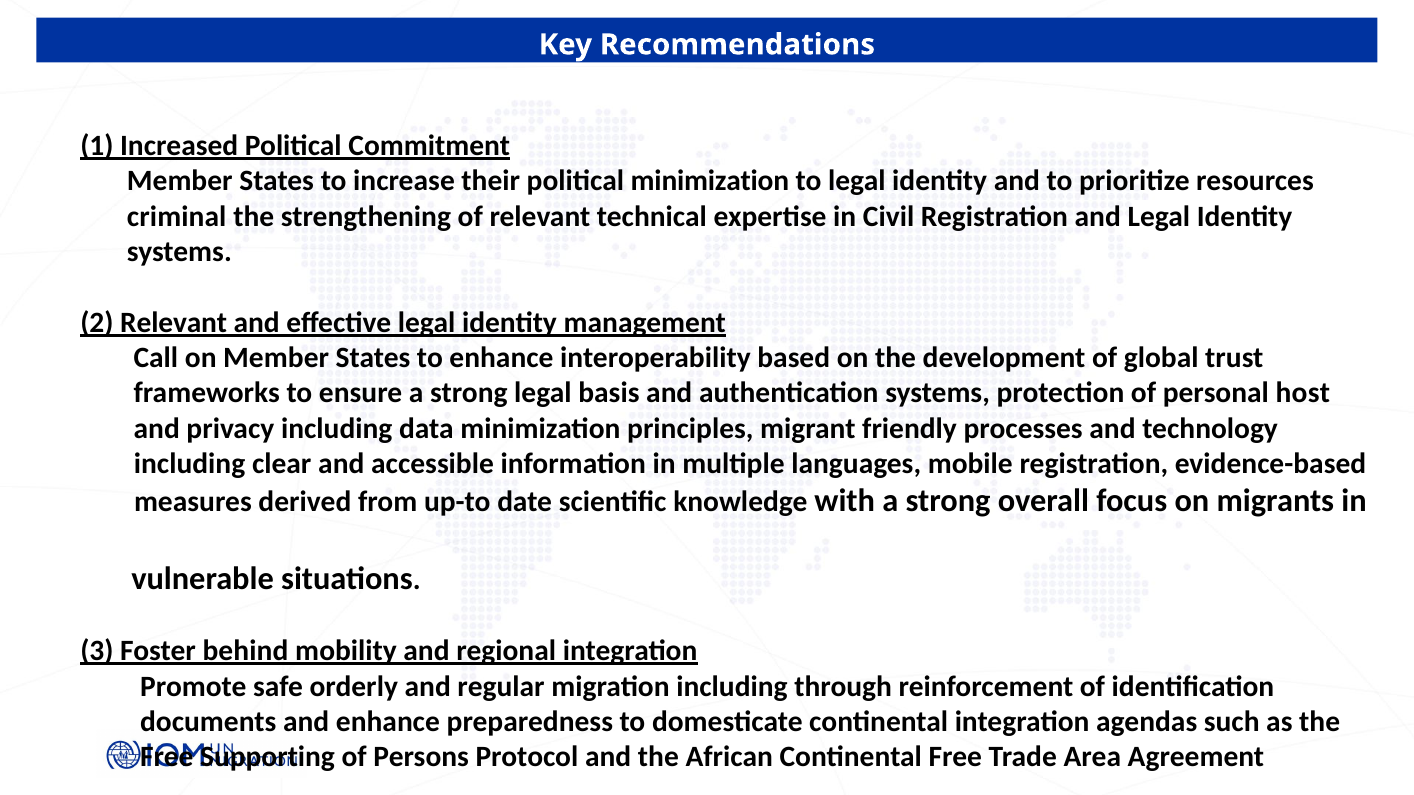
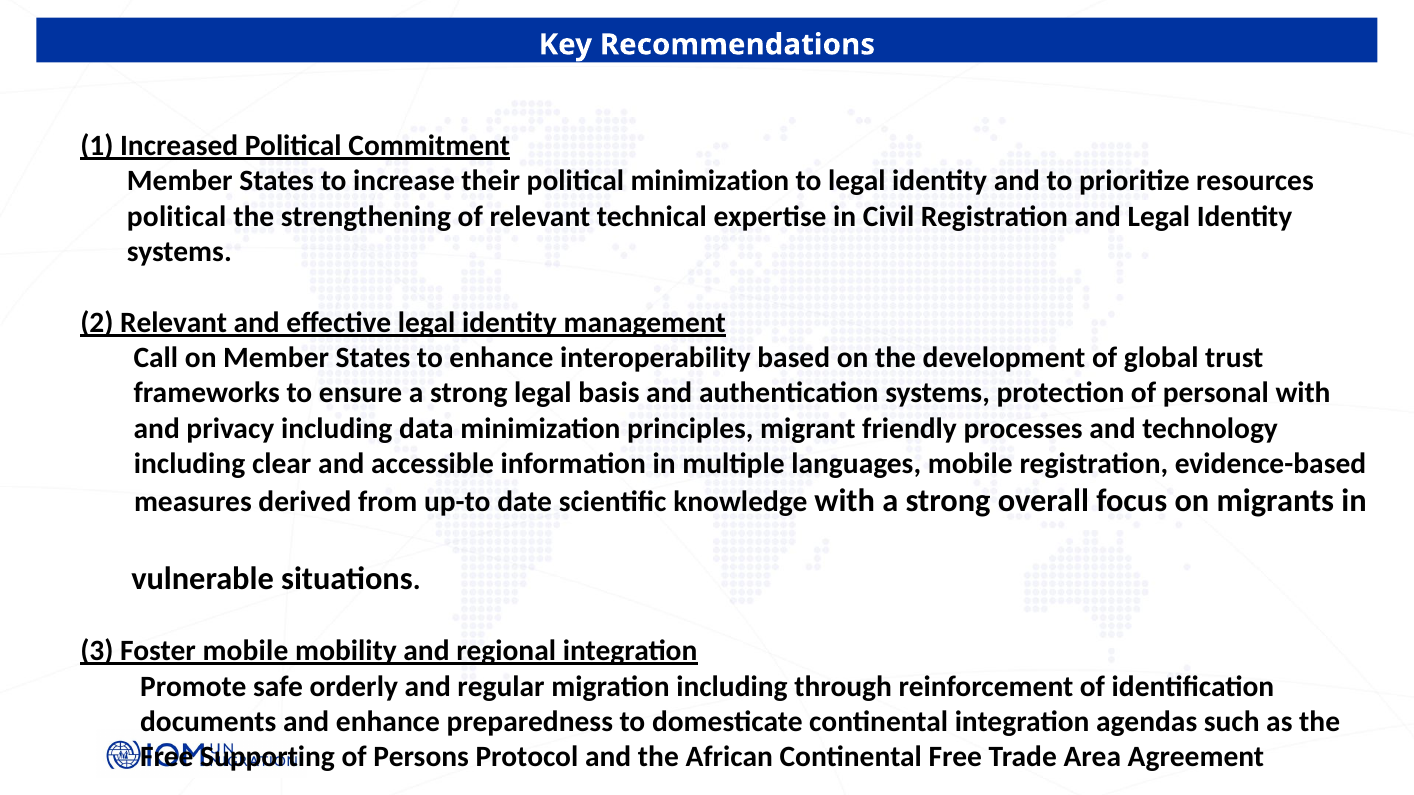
criminal at (177, 217): criminal -> political
personal host: host -> with
Foster behind: behind -> mobile
